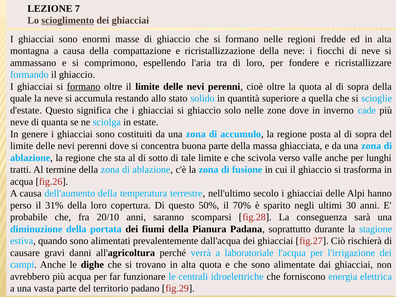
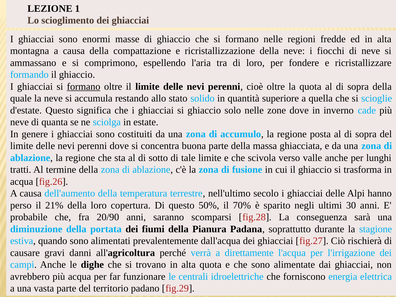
7: 7 -> 1
scioglimento underline: present -> none
31%: 31% -> 21%
20/10: 20/10 -> 20/90
laboratoriale: laboratoriale -> direttamente
